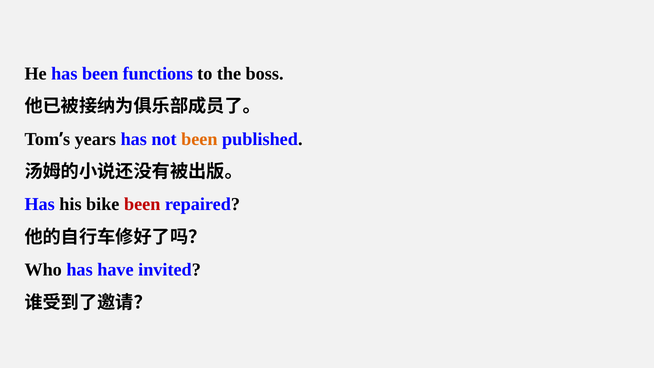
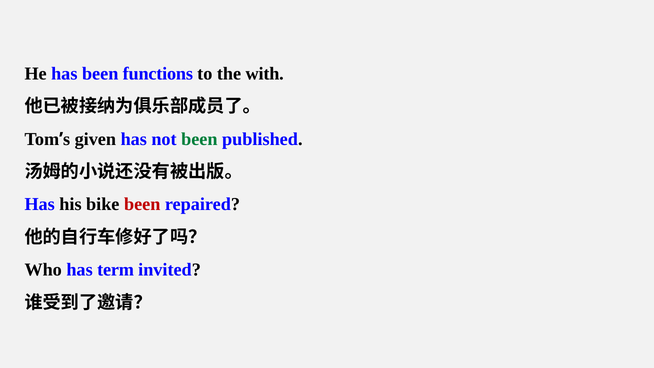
boss: boss -> with
years: years -> given
been at (199, 139) colour: orange -> green
have: have -> term
